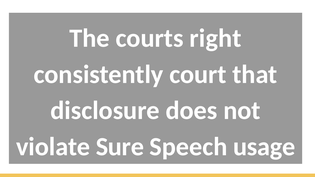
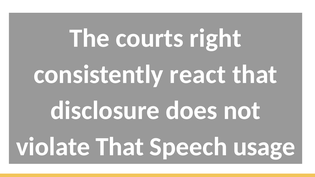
court: court -> react
violate Sure: Sure -> That
